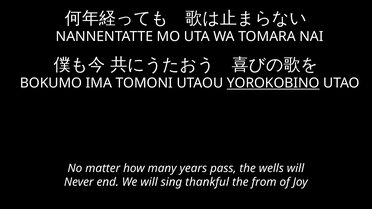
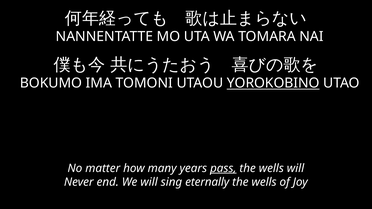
pass underline: none -> present
thankful: thankful -> eternally
from at (264, 182): from -> wells
